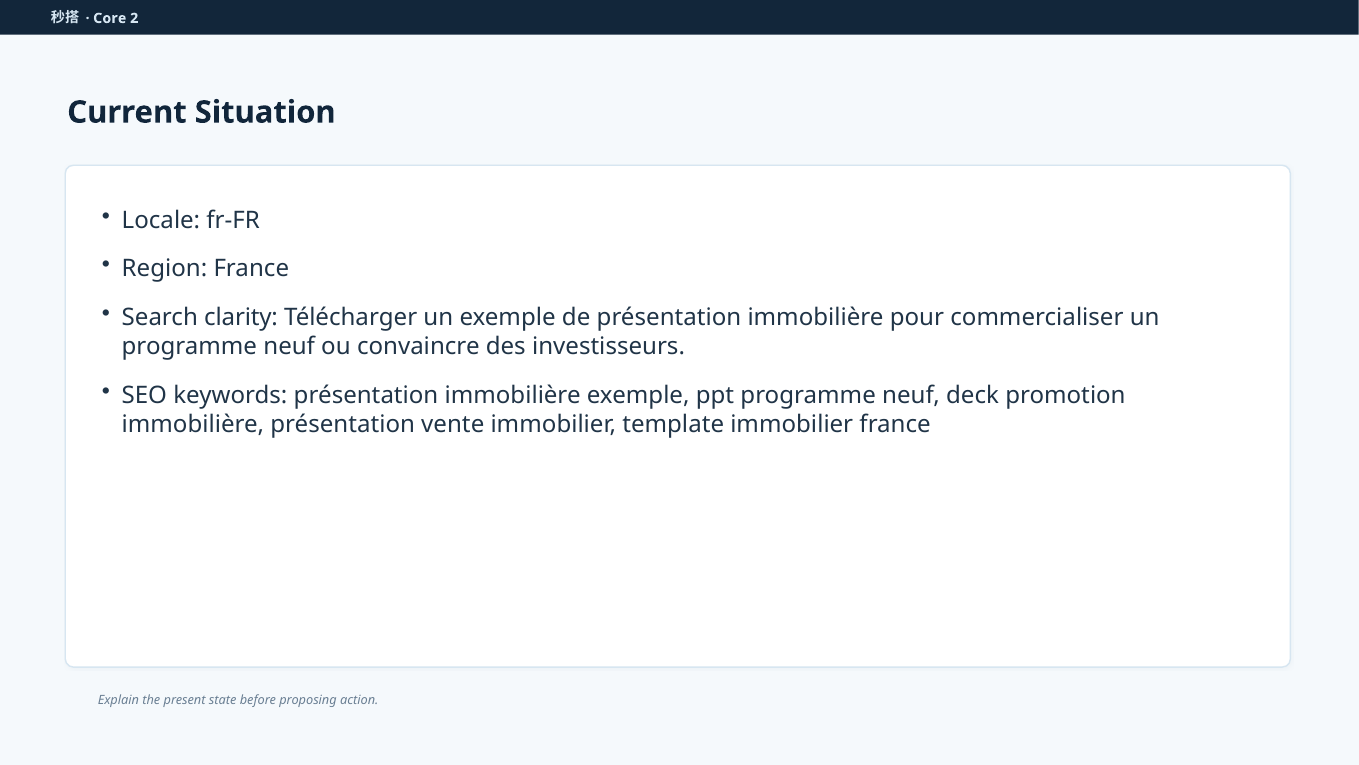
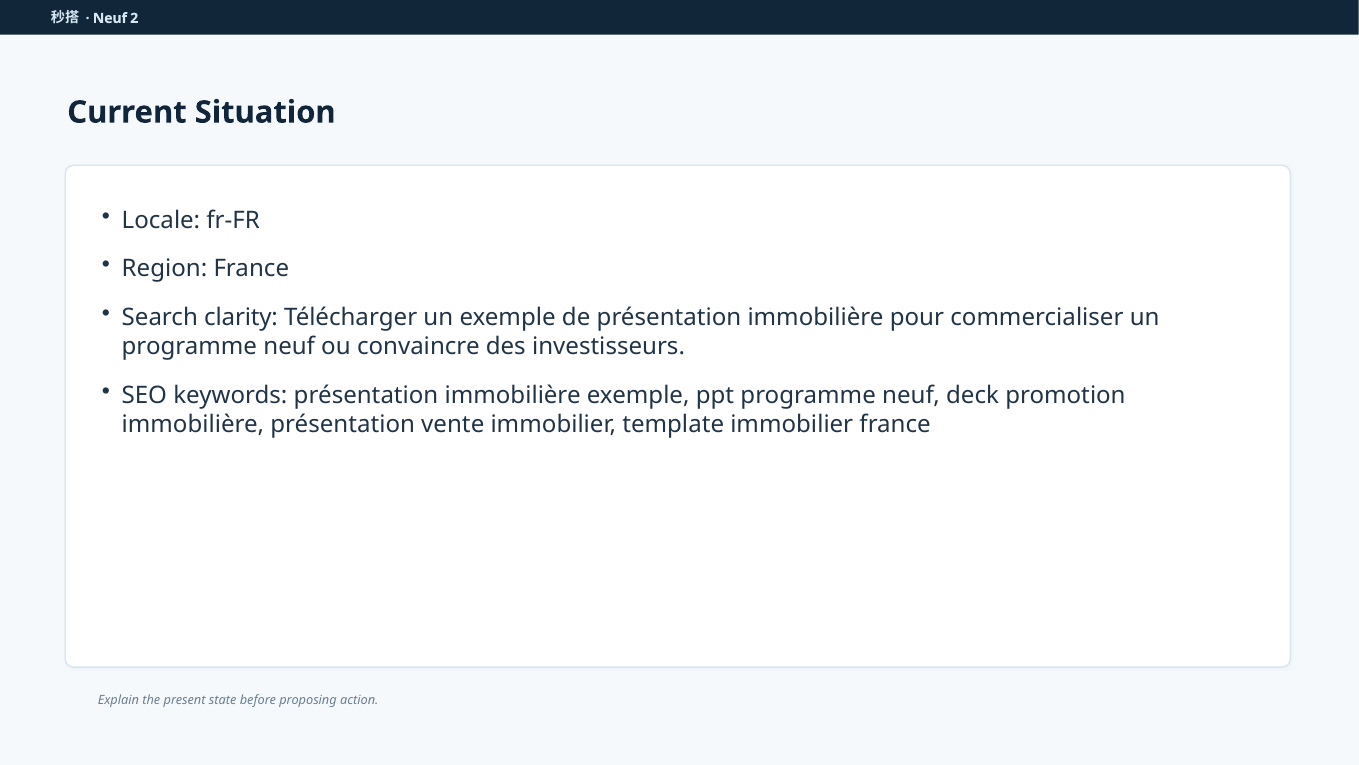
Core at (110, 18): Core -> Neuf
